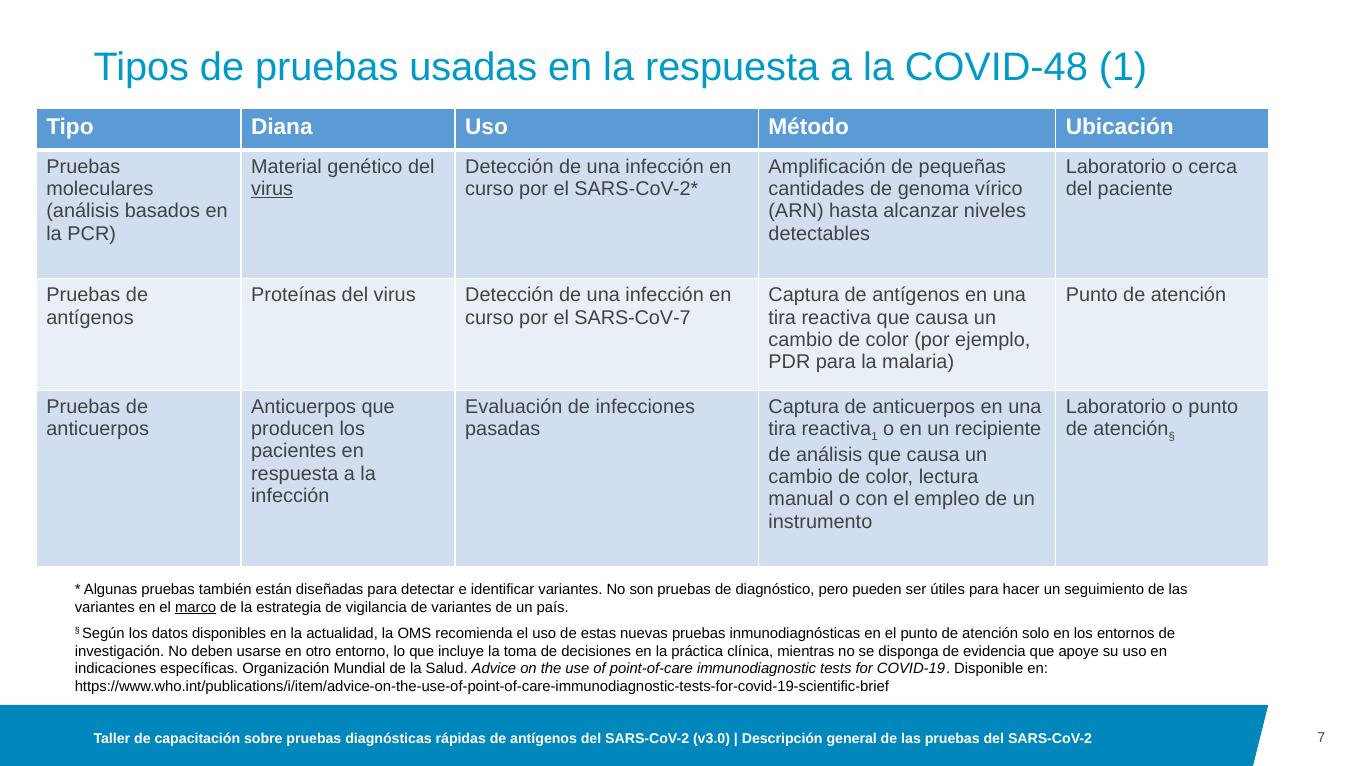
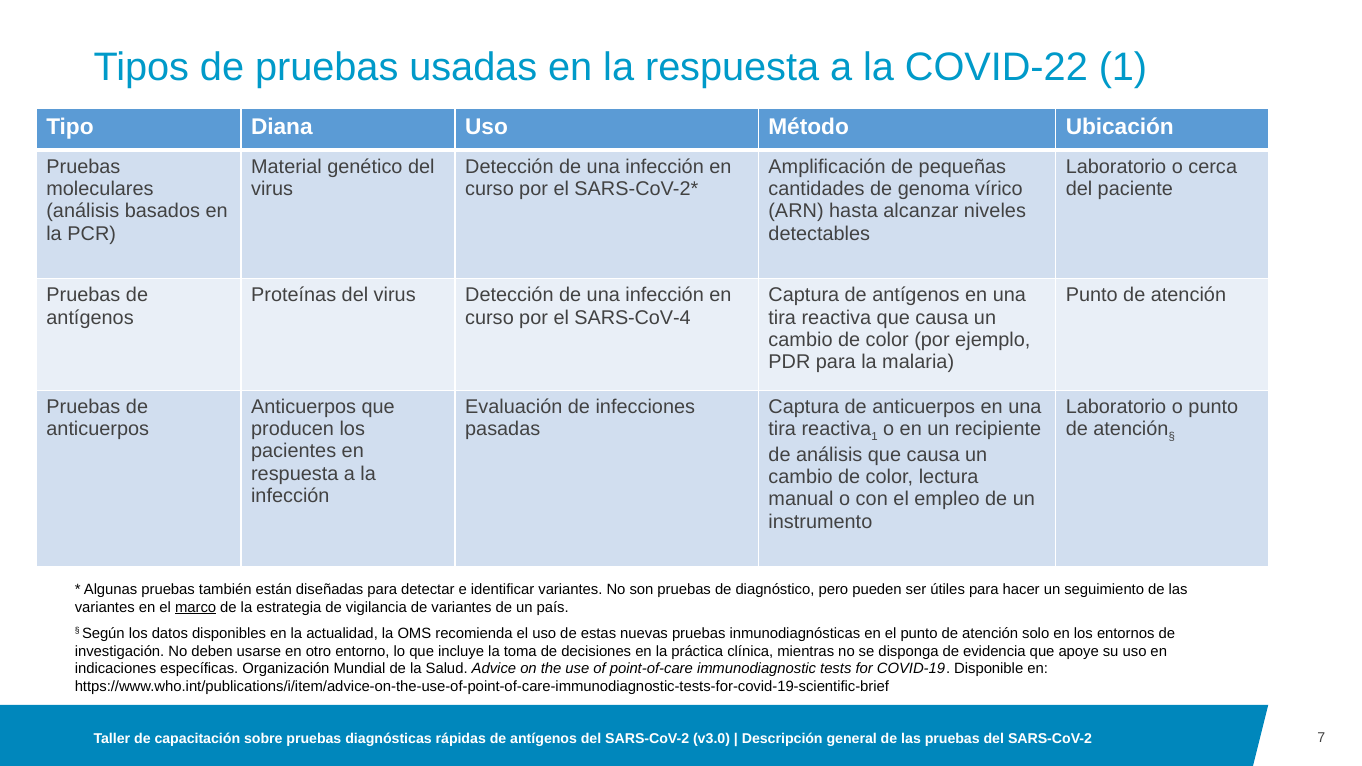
COVID-48: COVID-48 -> COVID-22
virus at (272, 189) underline: present -> none
SARS-CoV-7: SARS-CoV-7 -> SARS-CoV-4
